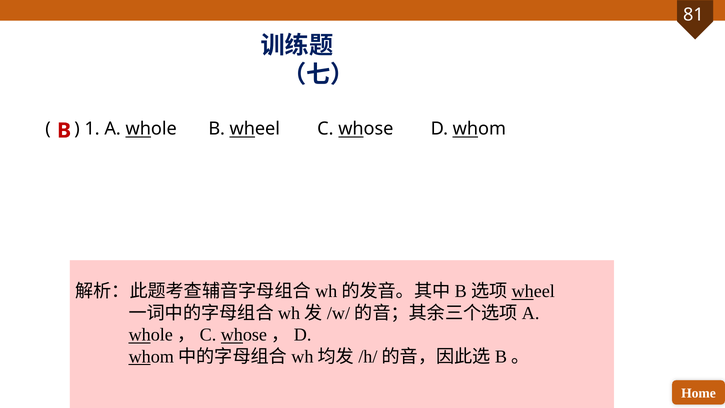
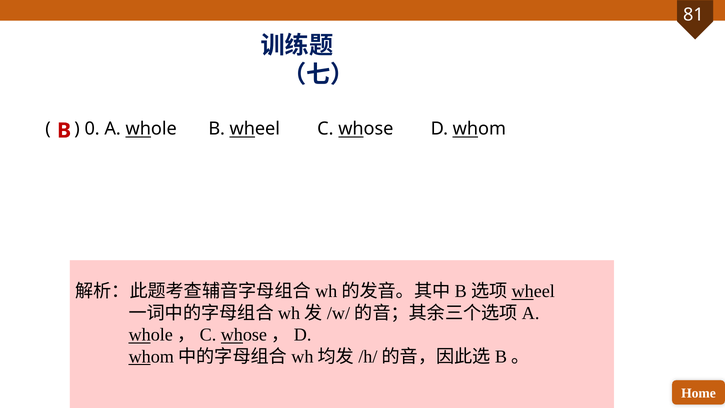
1: 1 -> 0
